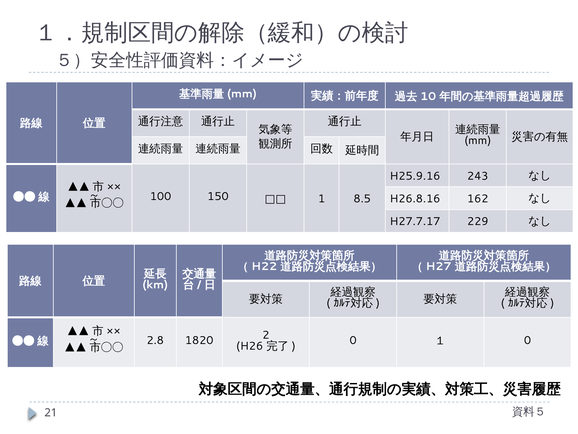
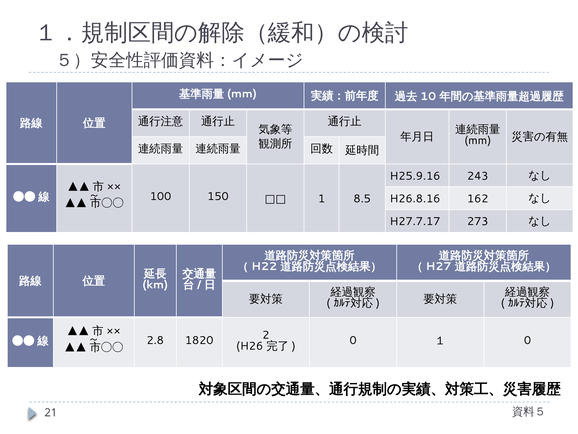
229: 229 -> 273
